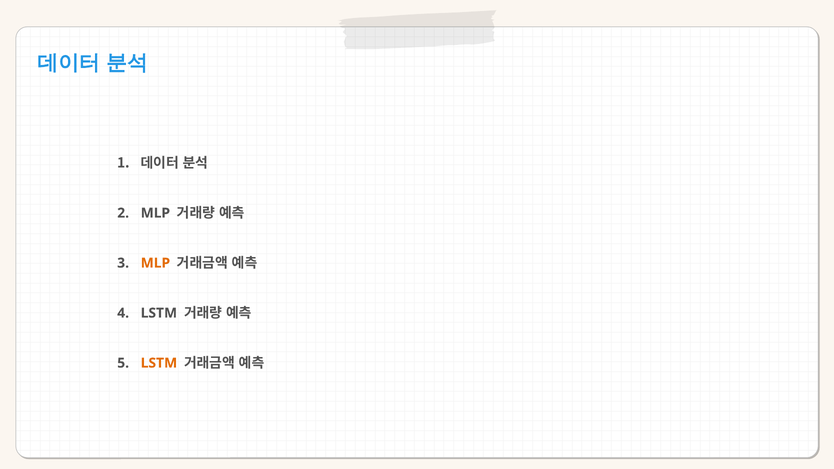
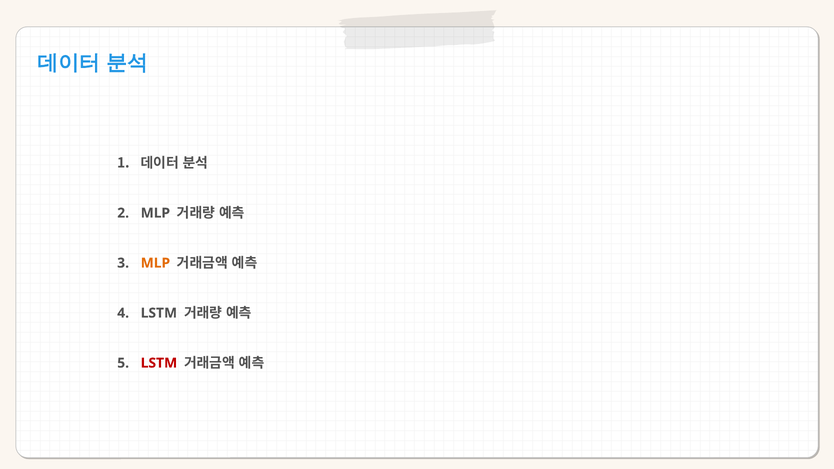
LSTM at (159, 363) colour: orange -> red
